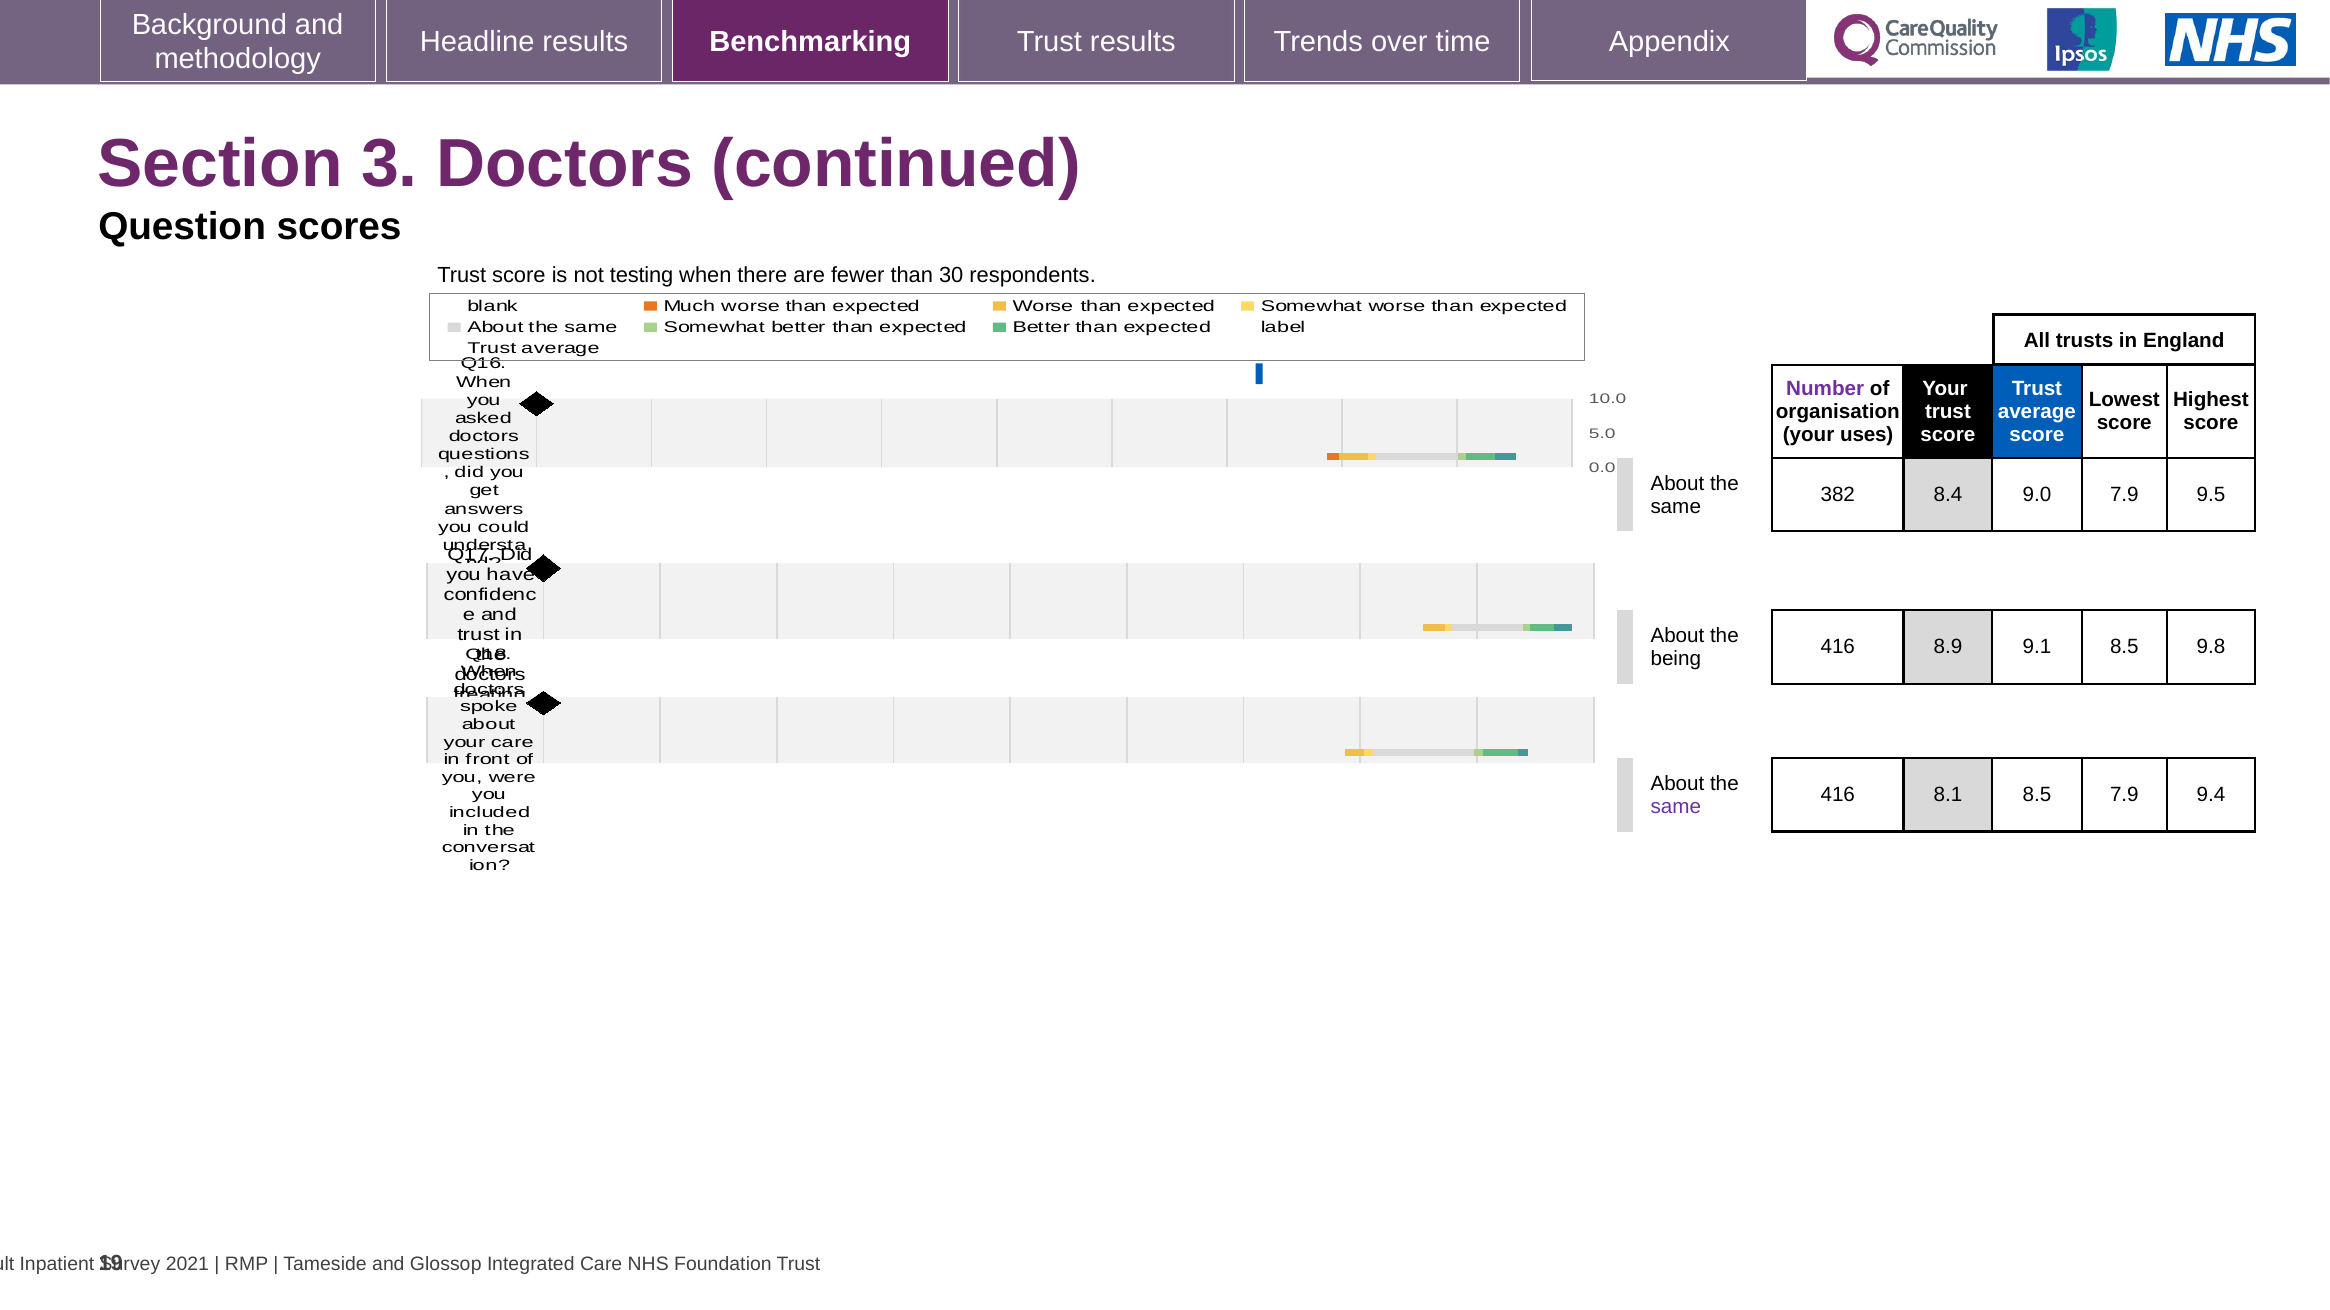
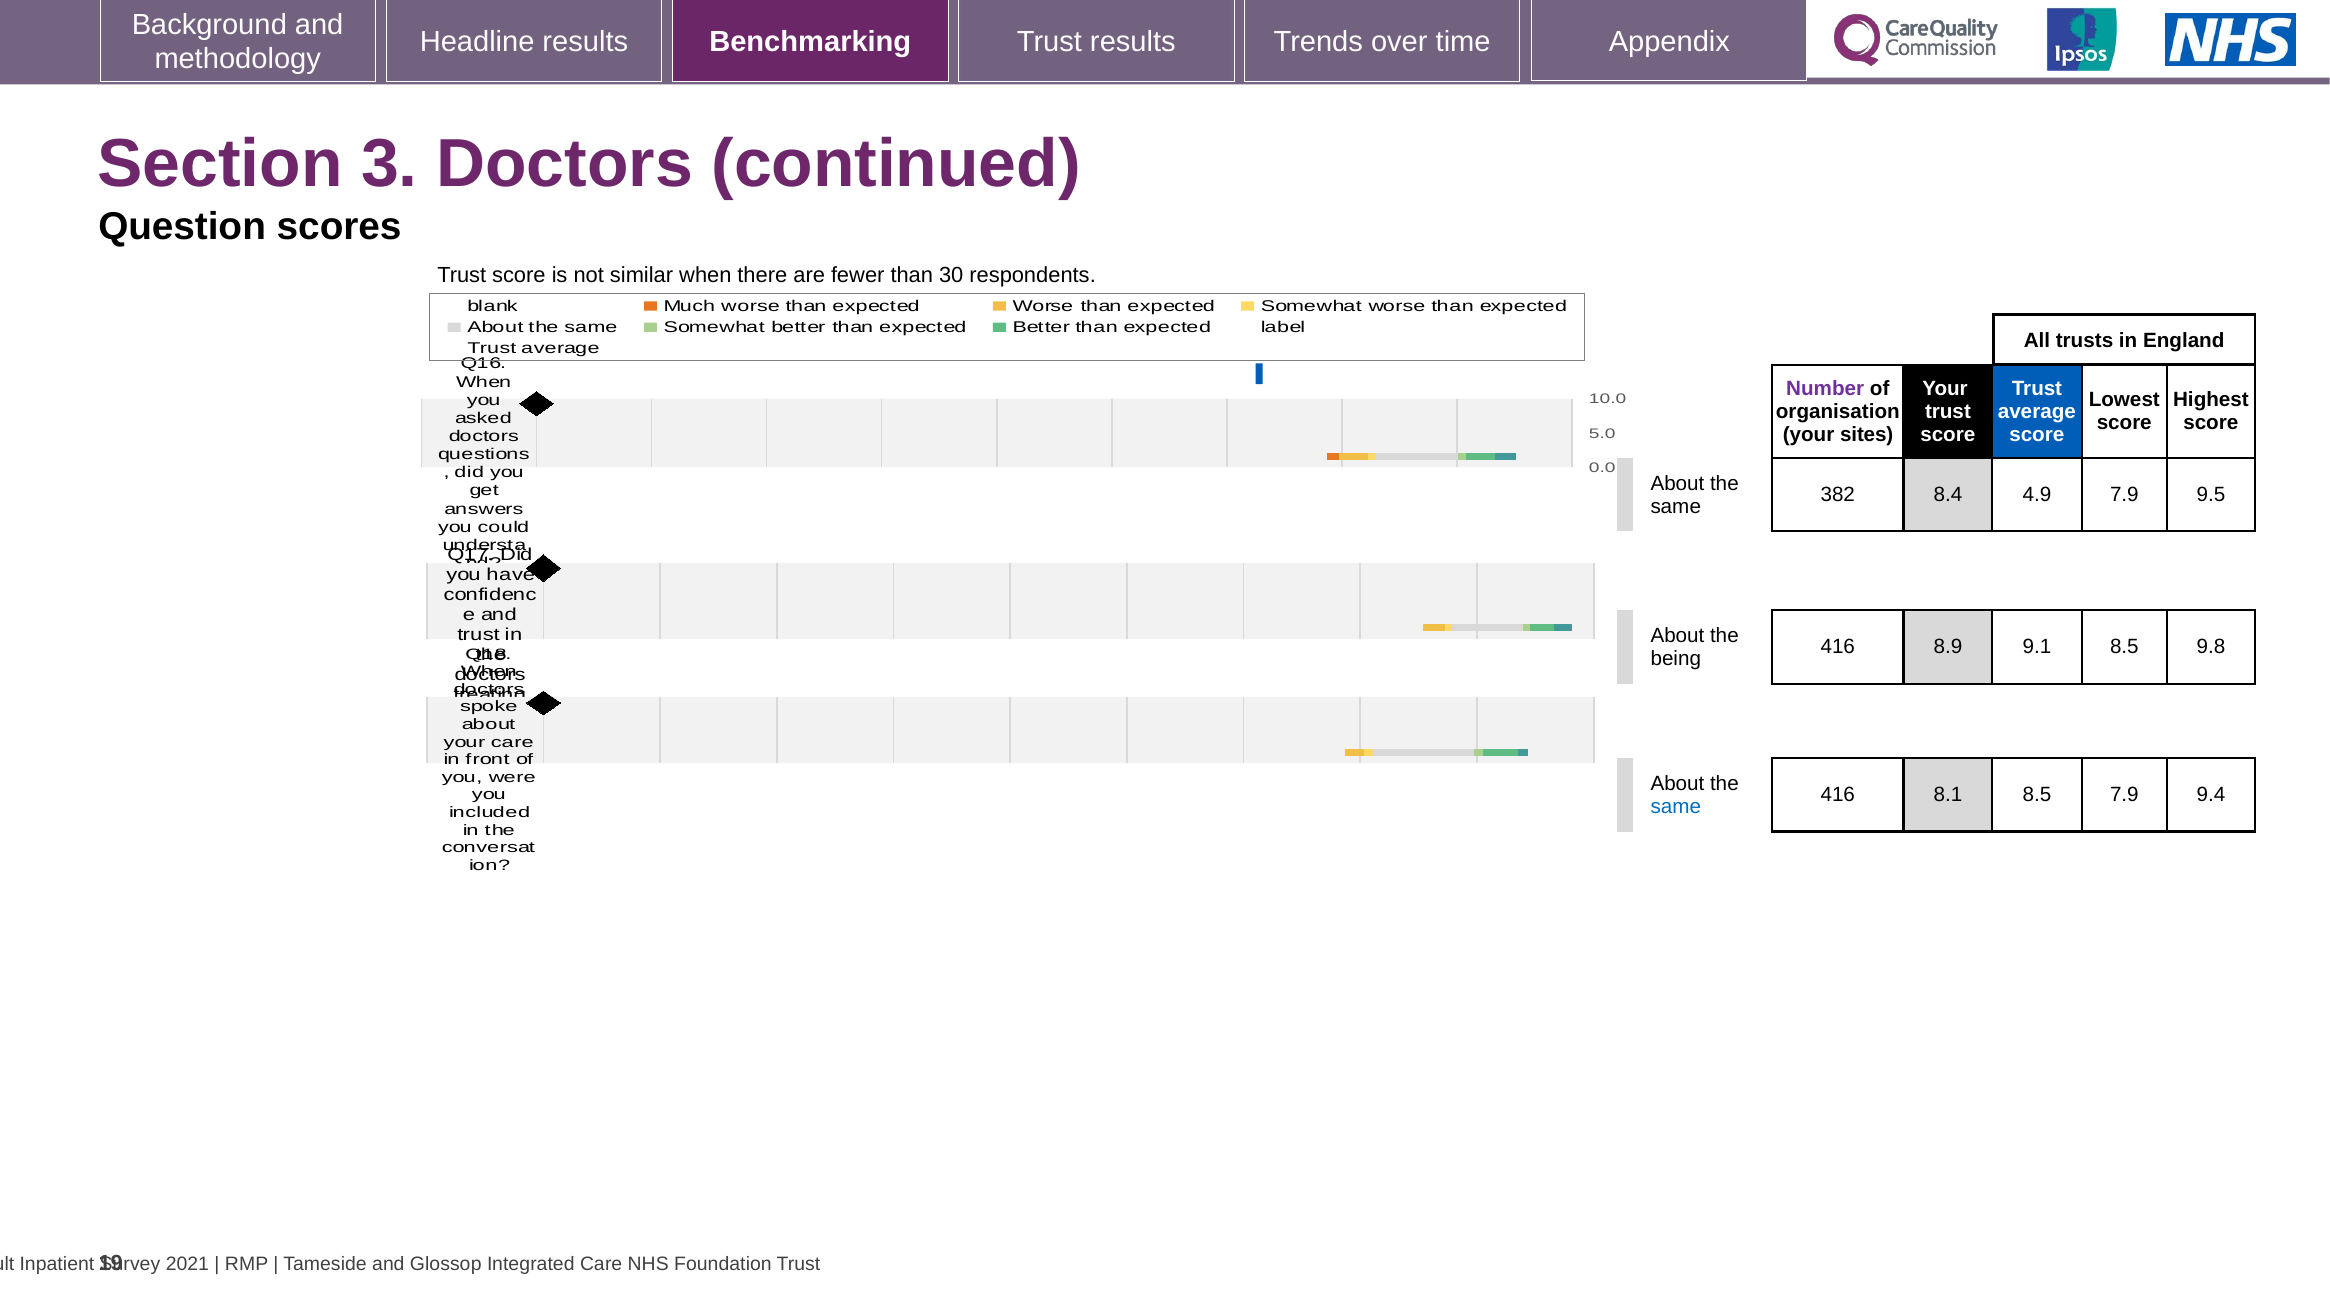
testing: testing -> similar
uses: uses -> sites
9.0: 9.0 -> 4.9
same at (1676, 807) colour: purple -> blue
